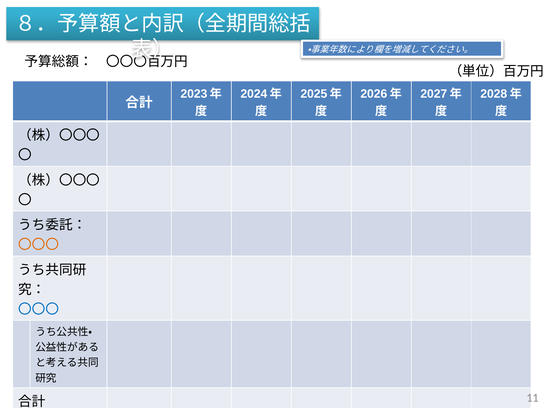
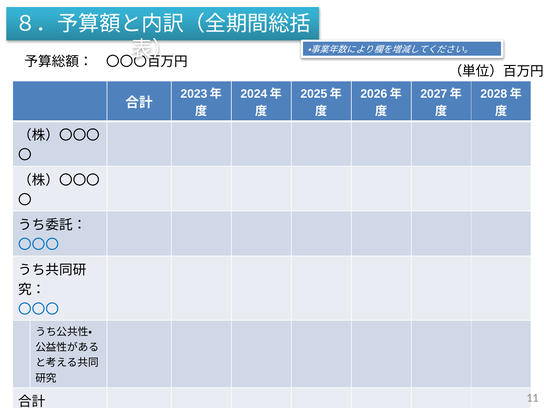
〇〇〇 at (39, 245) colour: orange -> blue
